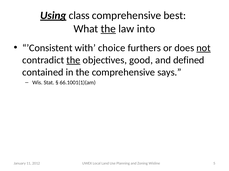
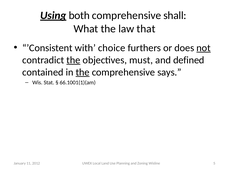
class: class -> both
best: best -> shall
the at (108, 29) underline: present -> none
into: into -> that
good: good -> must
the at (83, 72) underline: none -> present
